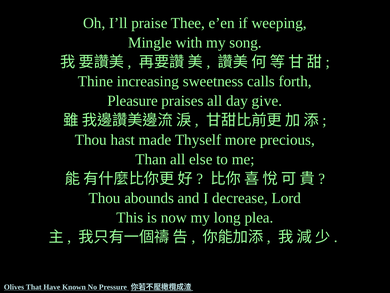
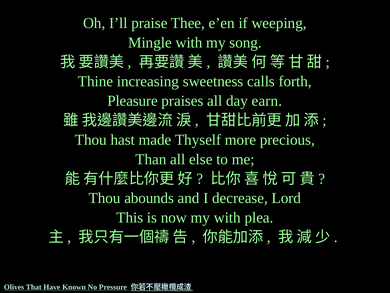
give: give -> earn
my long: long -> with
